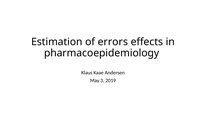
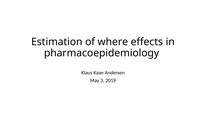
errors: errors -> where
